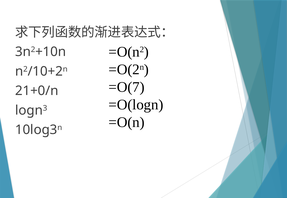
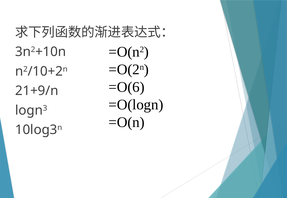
=O(7: =O(7 -> =O(6
21+0/n: 21+0/n -> 21+9/n
